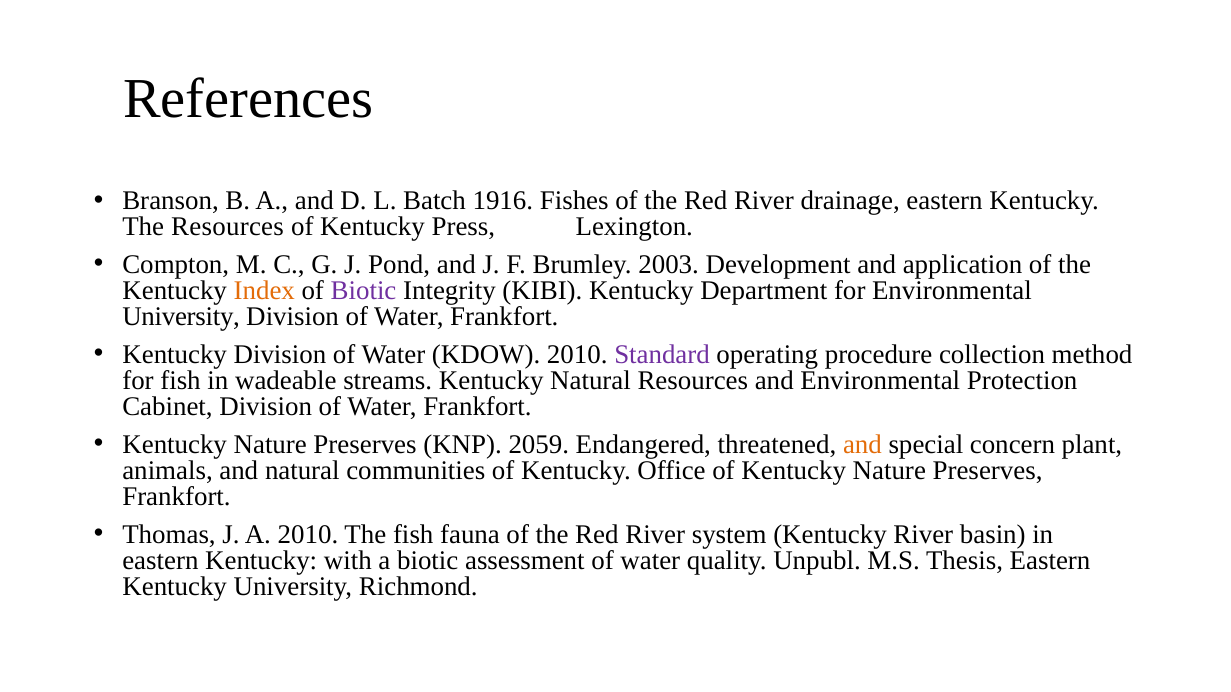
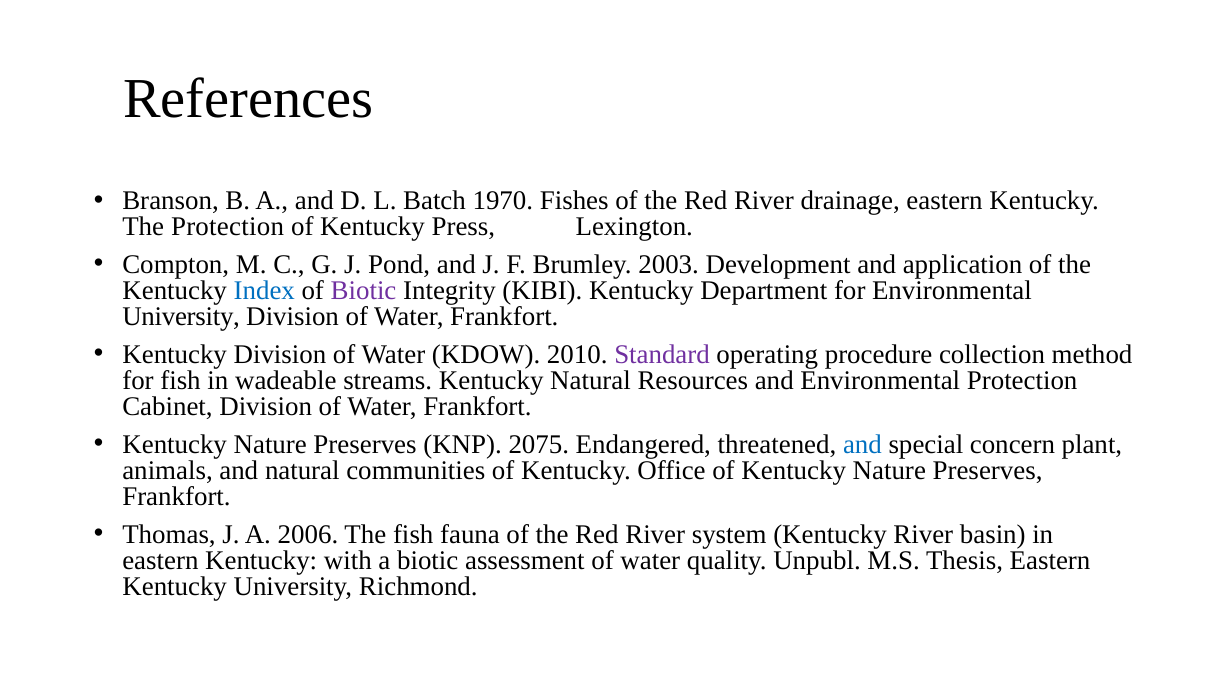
1916: 1916 -> 1970
The Resources: Resources -> Protection
Index colour: orange -> blue
2059: 2059 -> 2075
and at (862, 445) colour: orange -> blue
A 2010: 2010 -> 2006
